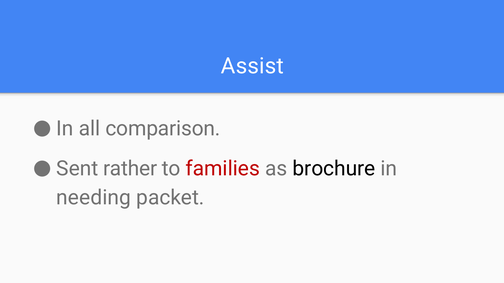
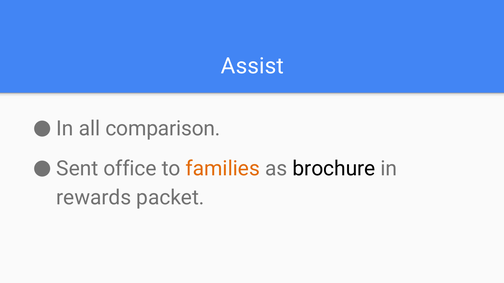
rather: rather -> office
families colour: red -> orange
needing: needing -> rewards
